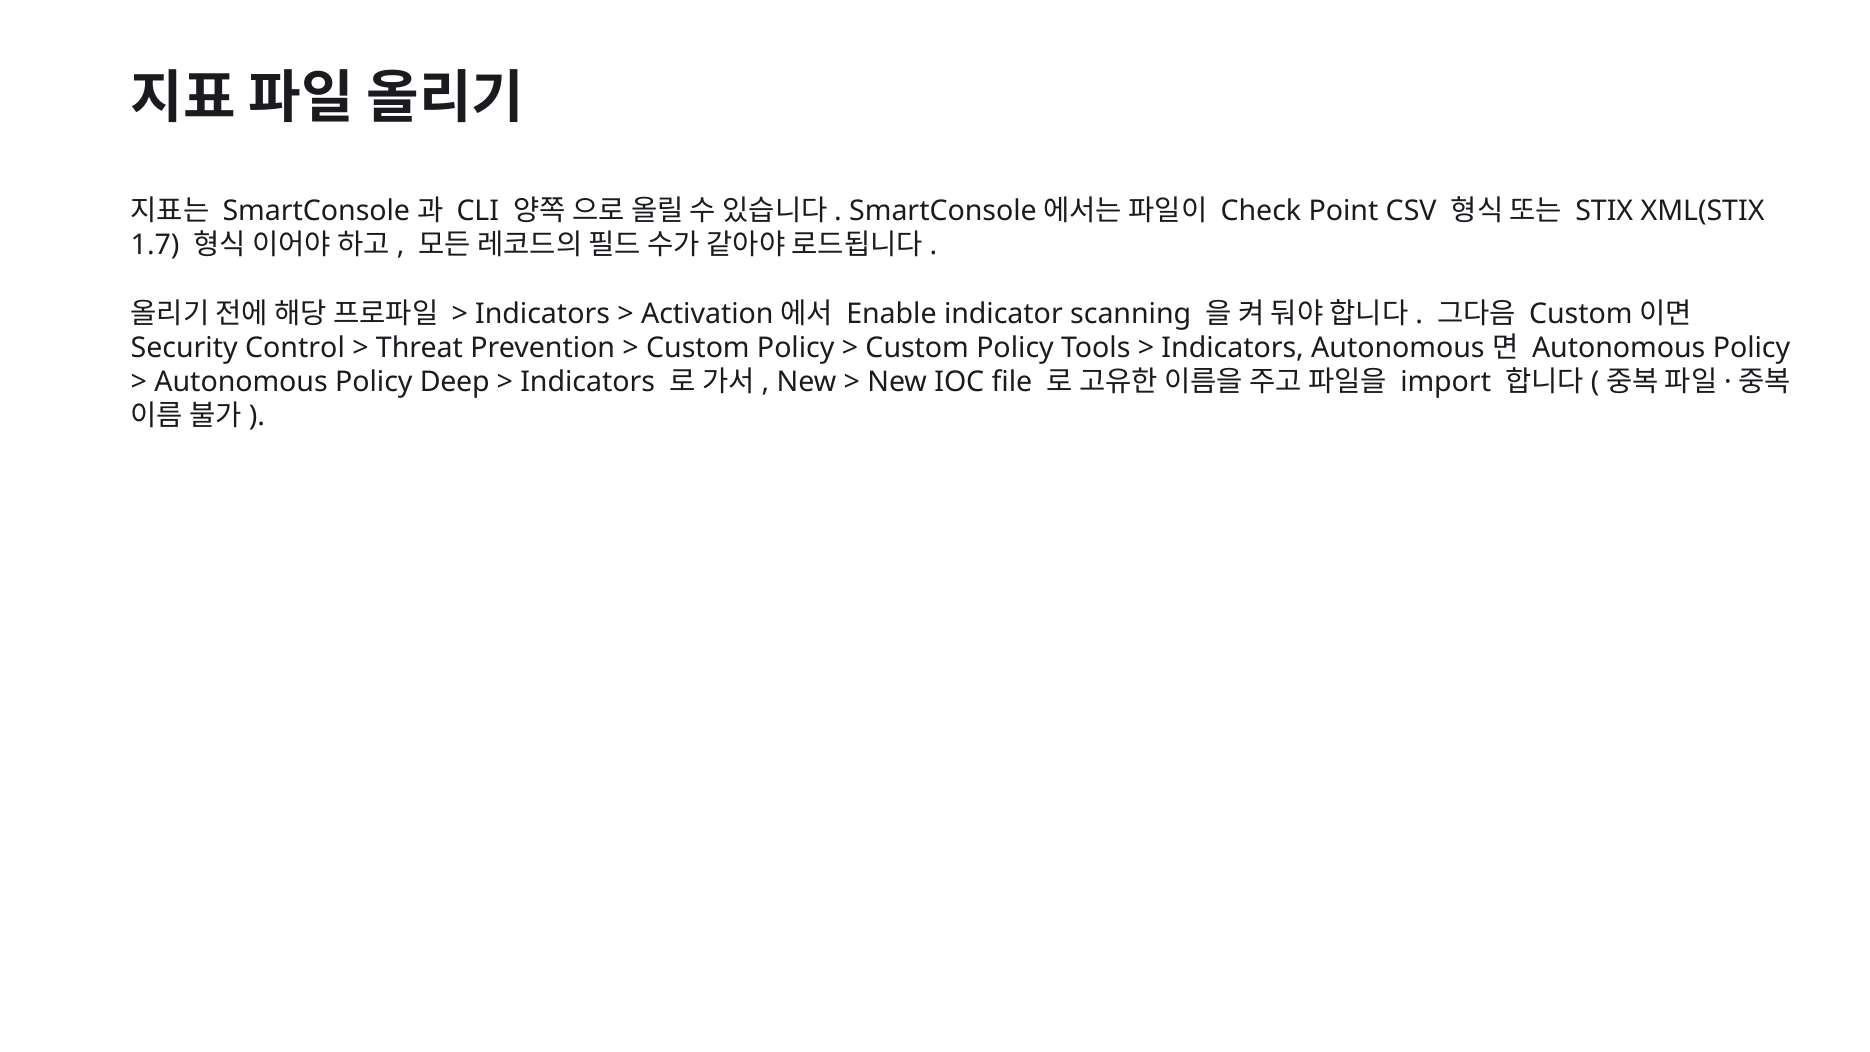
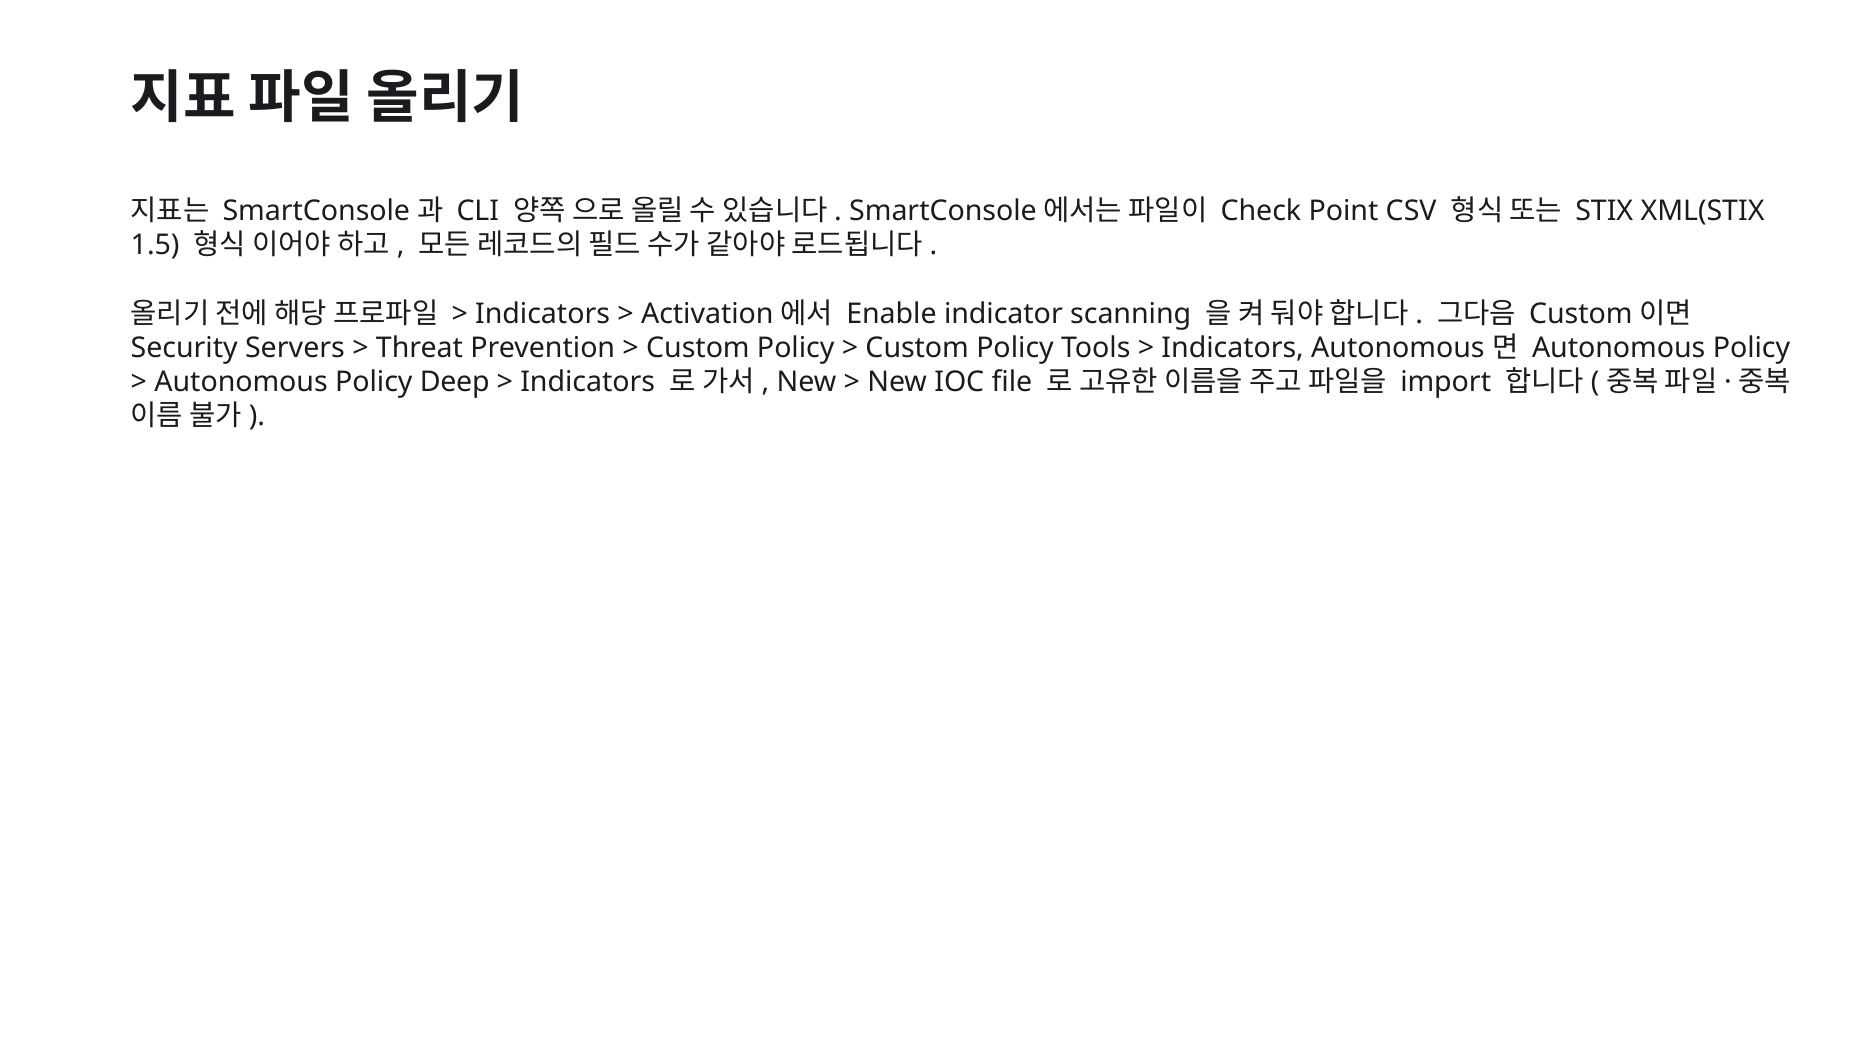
1.7: 1.7 -> 1.5
Control: Control -> Servers
